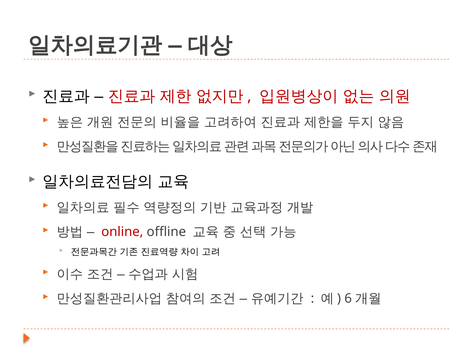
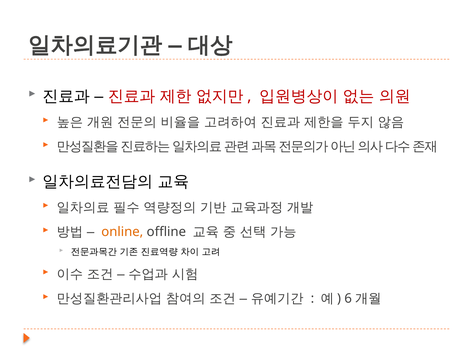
online colour: red -> orange
